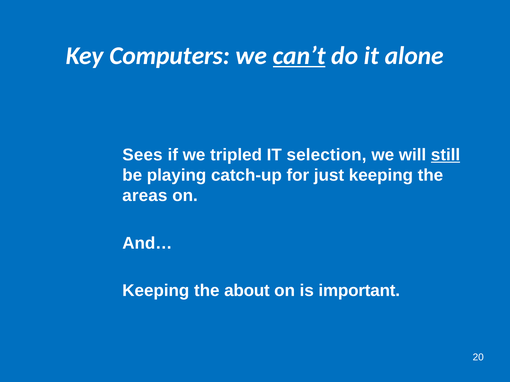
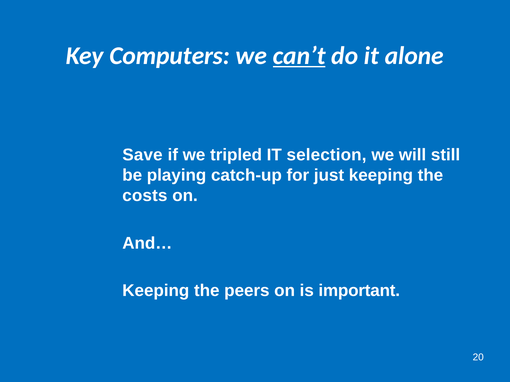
Sees: Sees -> Save
still underline: present -> none
areas: areas -> costs
about: about -> peers
